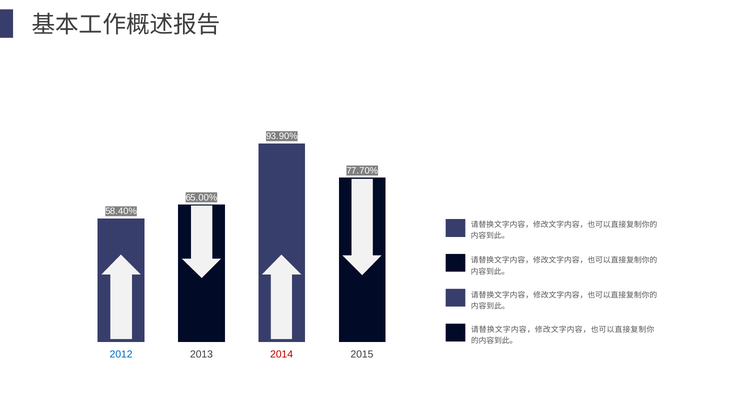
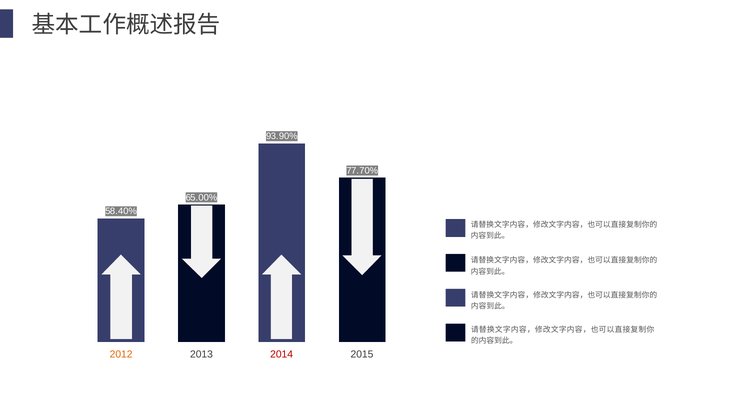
2012 colour: blue -> orange
